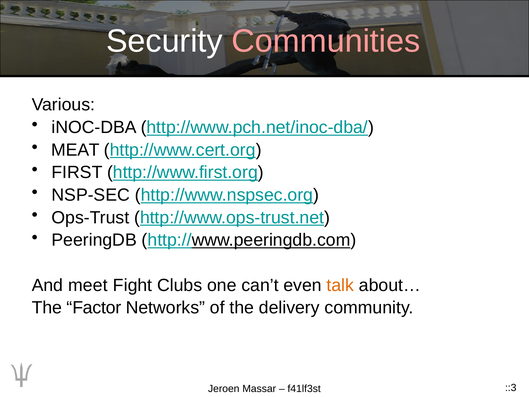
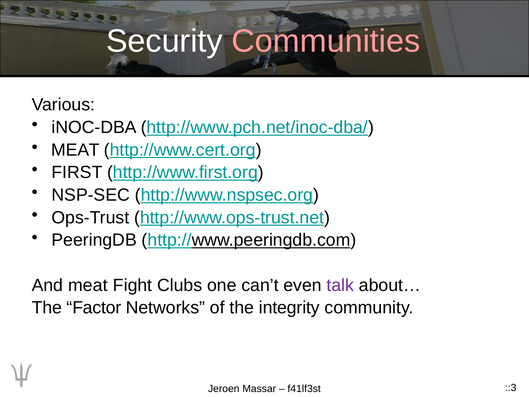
And meet: meet -> meat
talk colour: orange -> purple
delivery: delivery -> integrity
